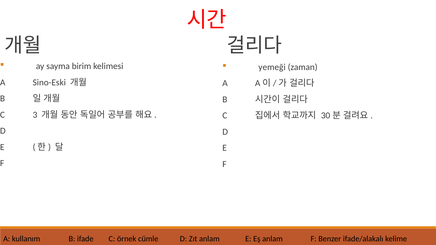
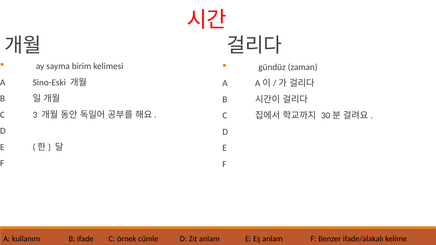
yemeği: yemeği -> gündüz
